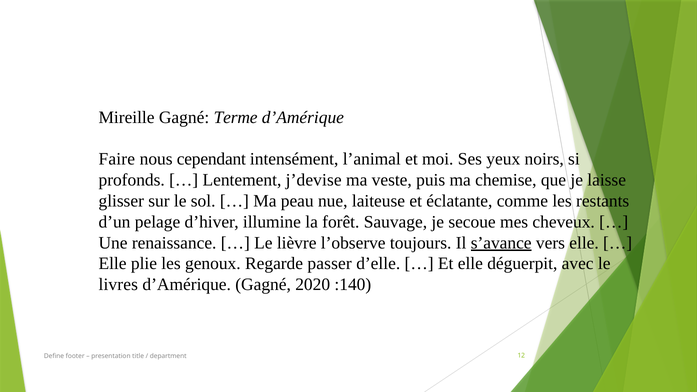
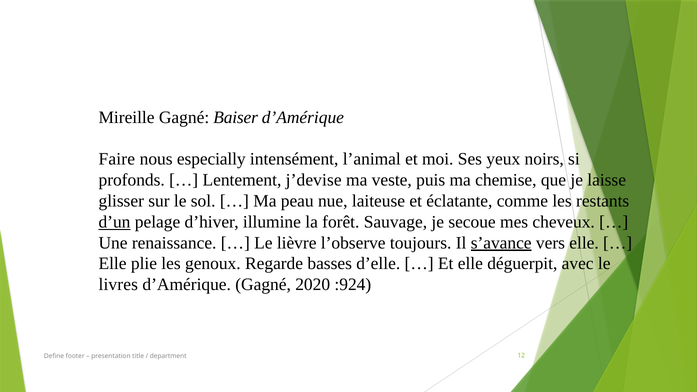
Terme: Terme -> Baiser
cependant: cependant -> especially
d’un underline: none -> present
passer: passer -> basses
:140: :140 -> :924
